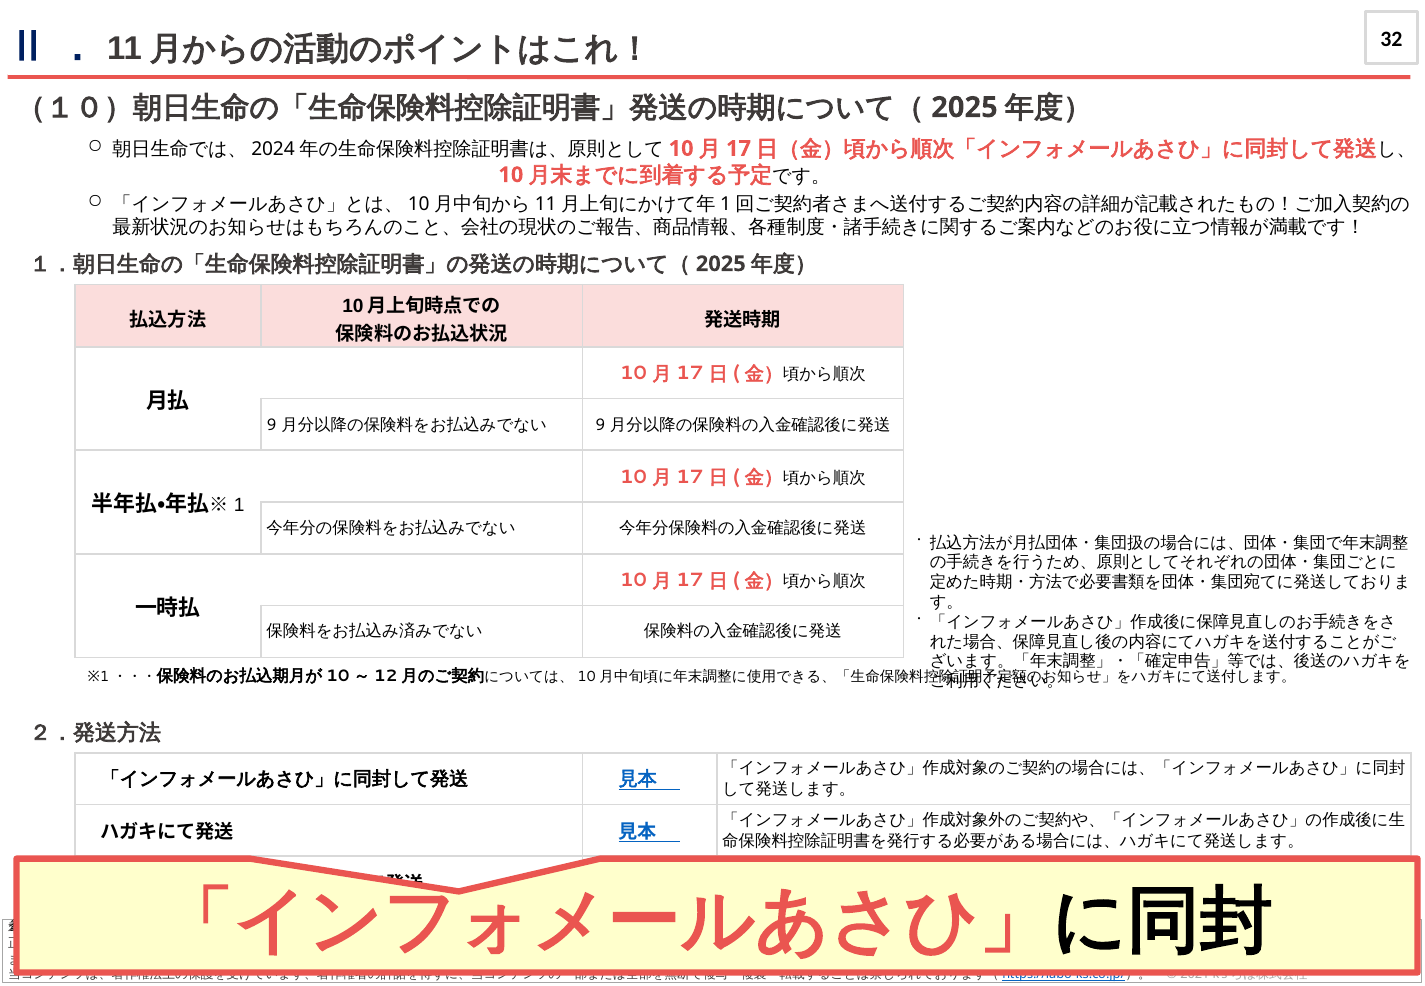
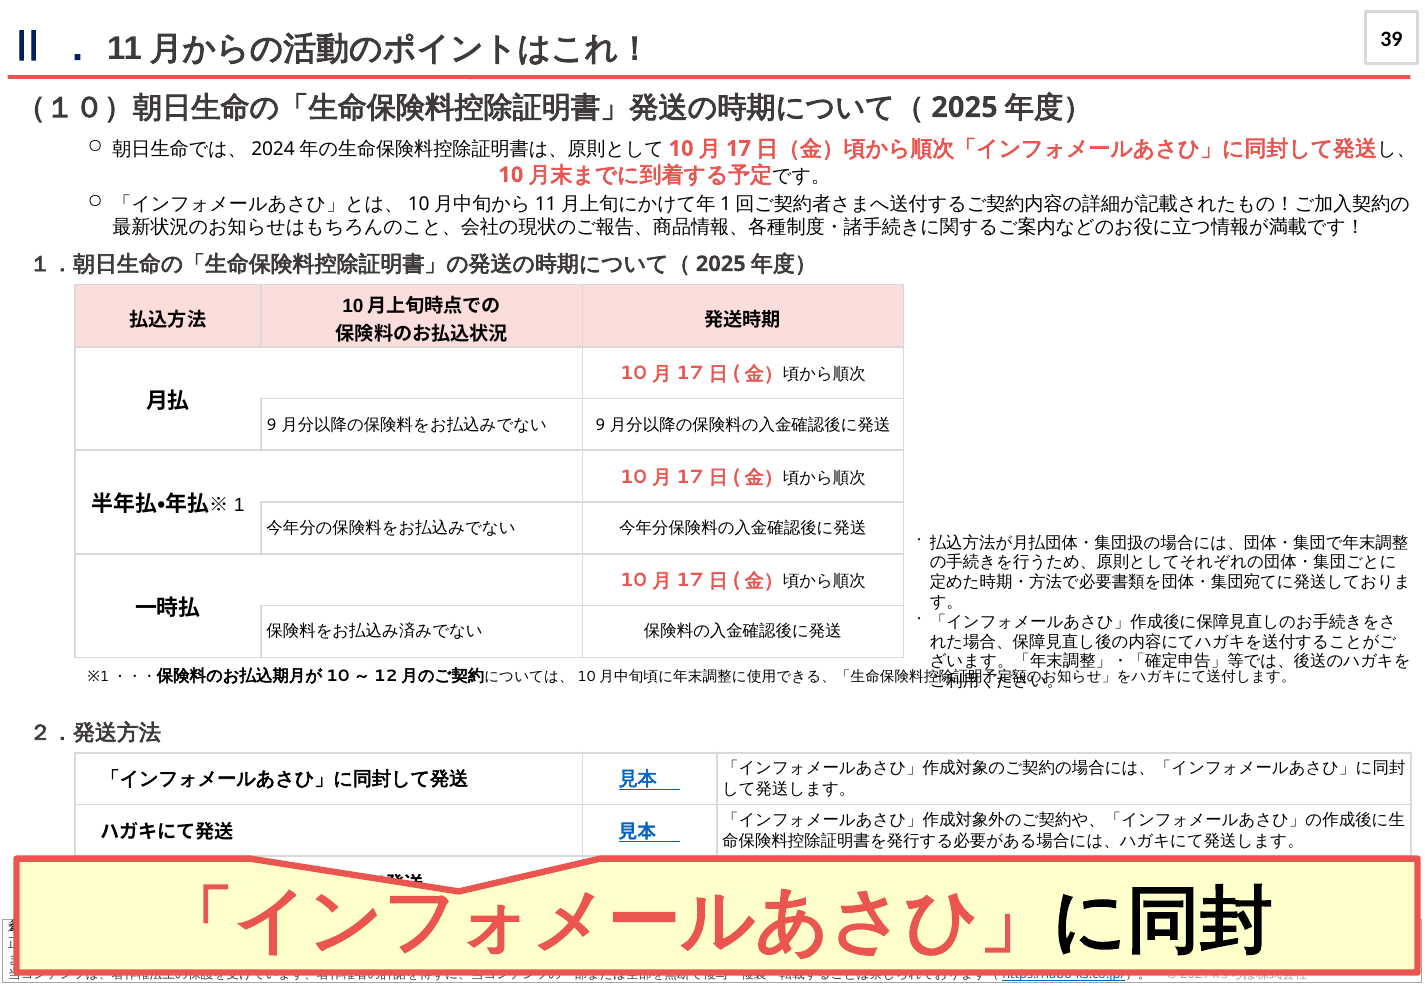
32: 32 -> 39
